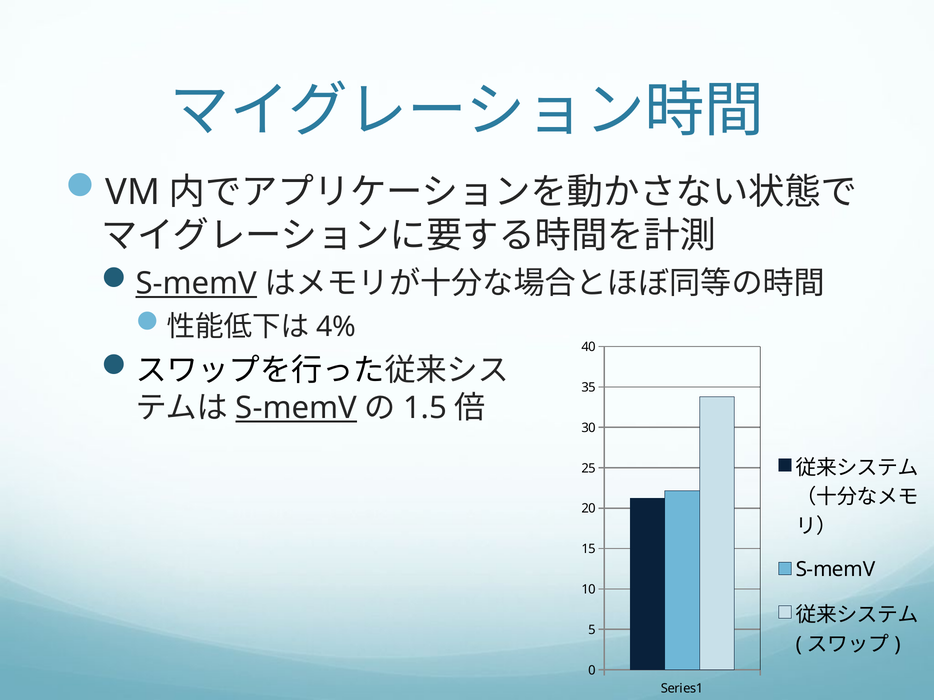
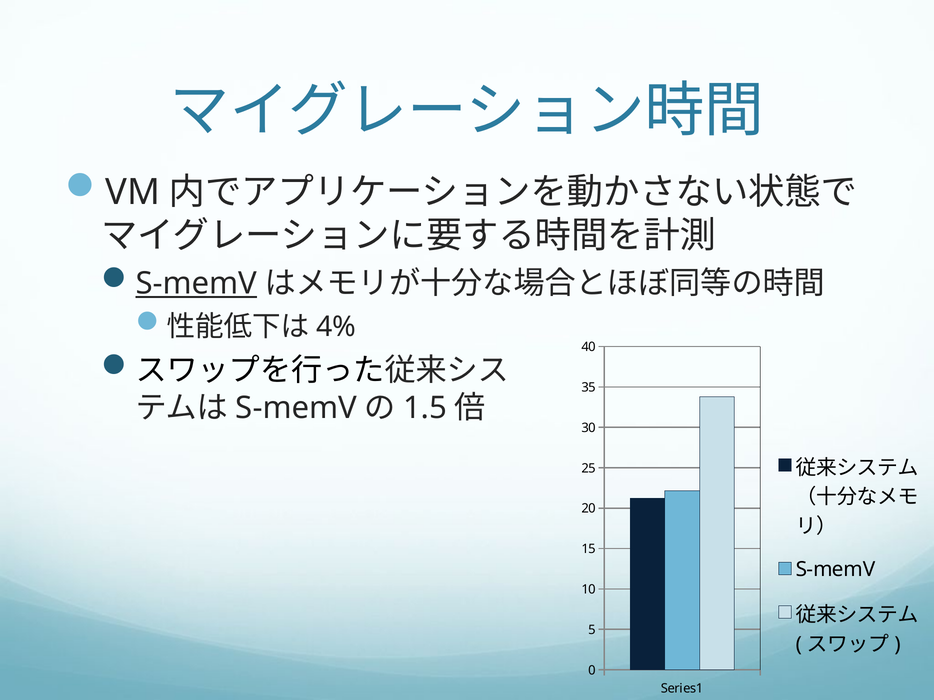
S-memV at (296, 408) underline: present -> none
